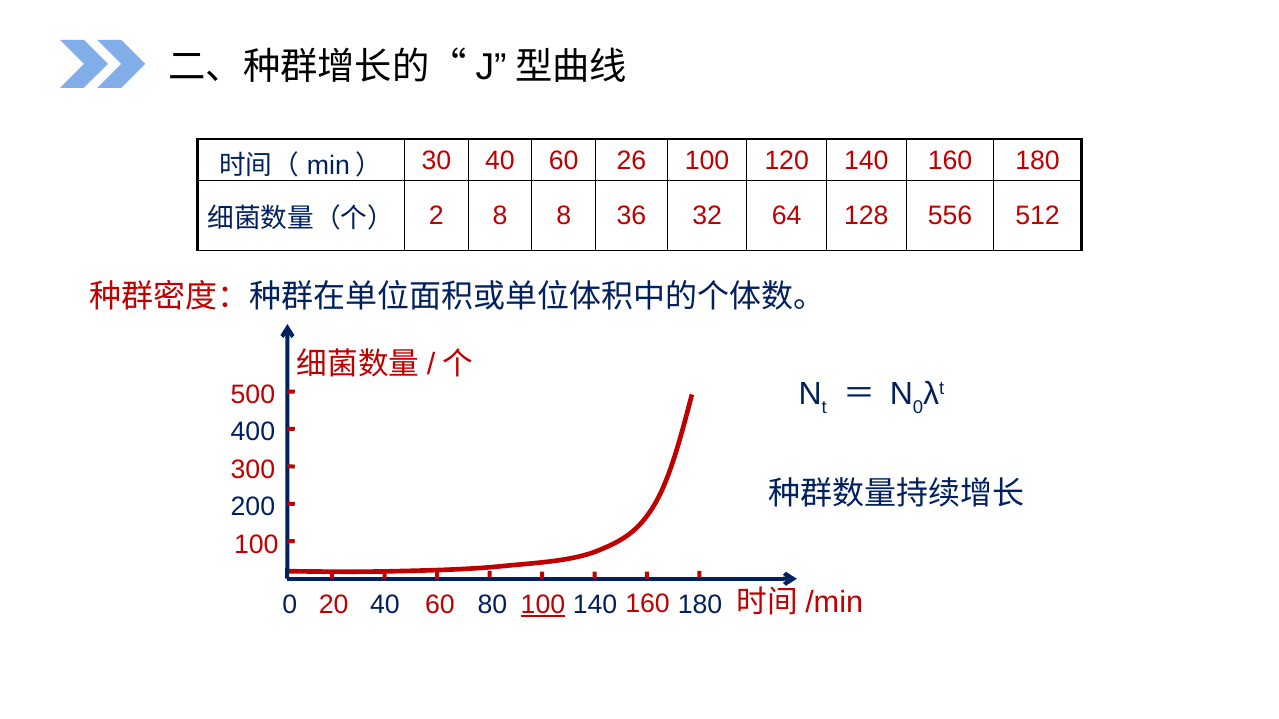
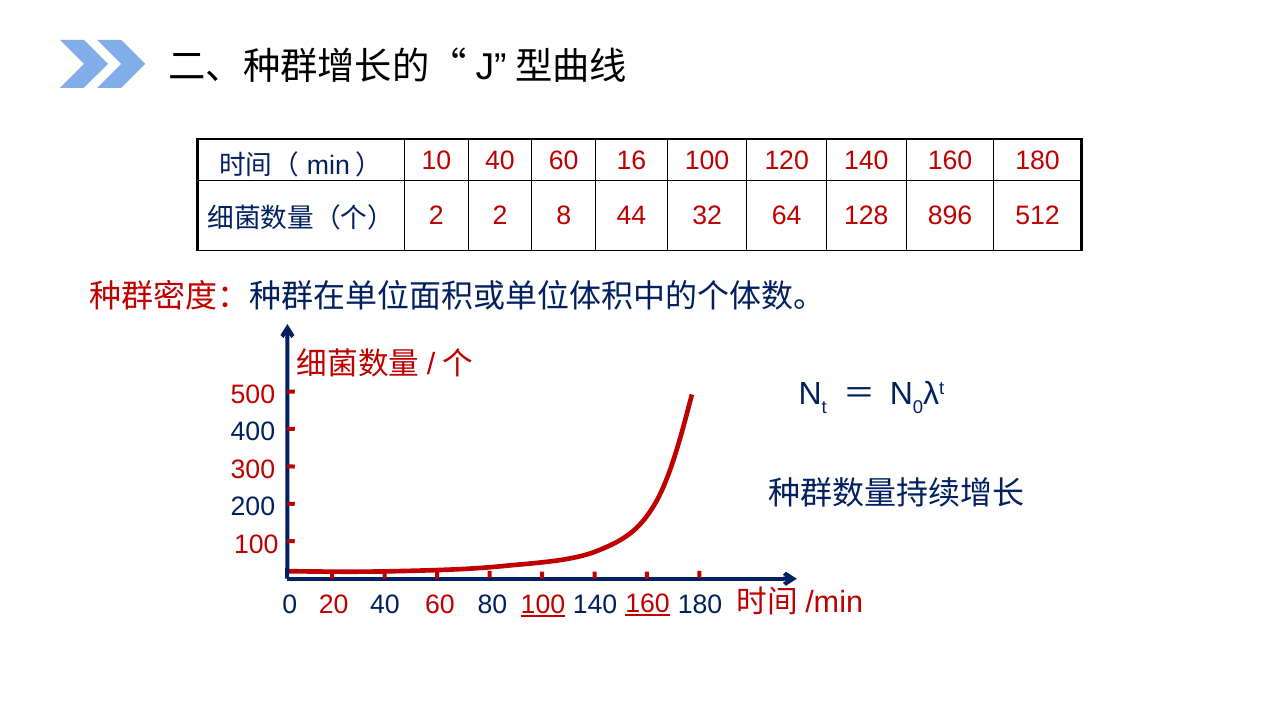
30: 30 -> 10
26: 26 -> 16
2 8: 8 -> 2
36: 36 -> 44
556: 556 -> 896
160 at (648, 604) underline: none -> present
